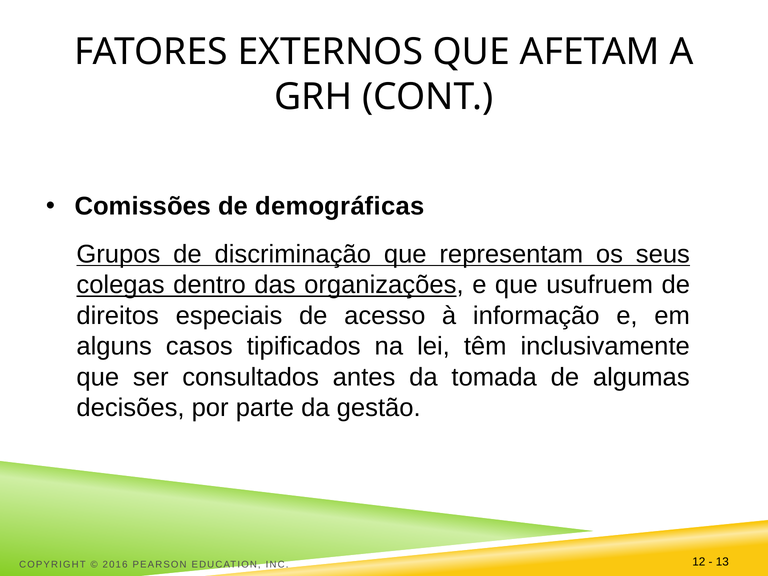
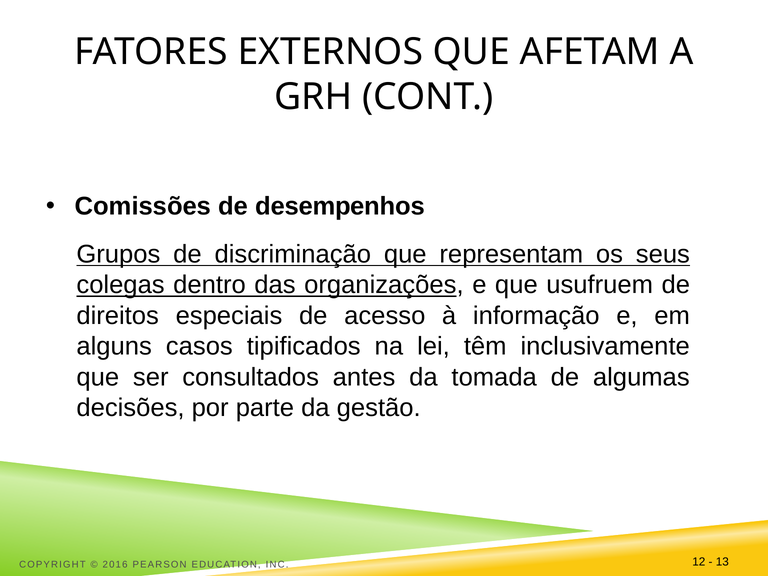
demográficas: demográficas -> desempenhos
